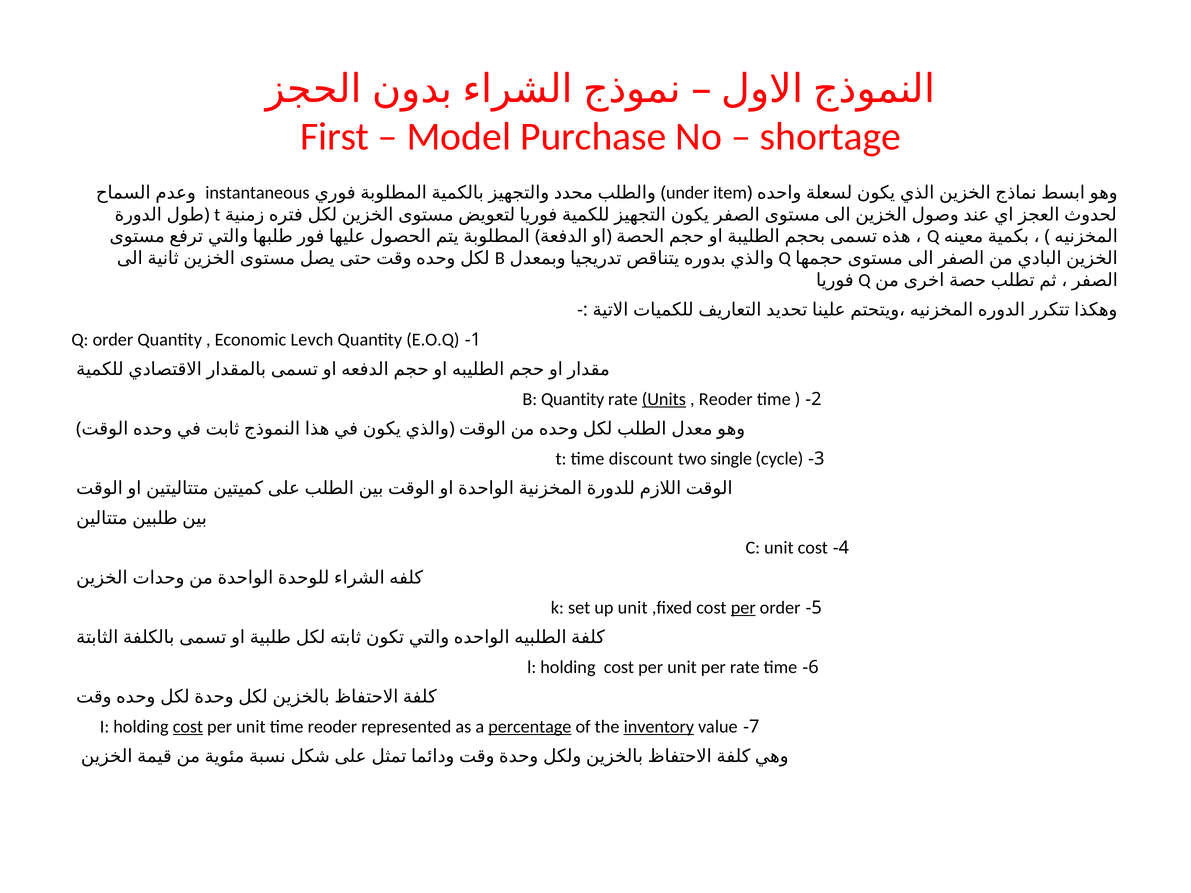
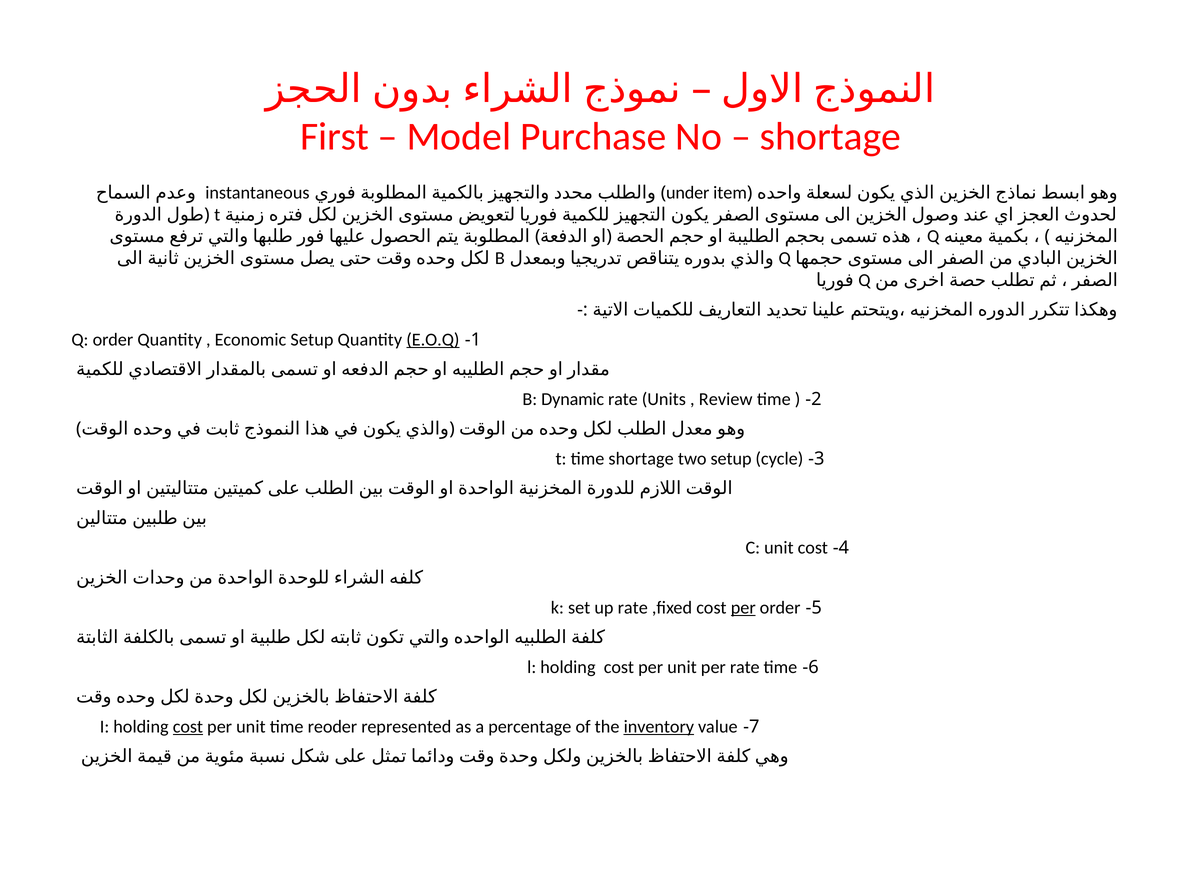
Economic Levch: Levch -> Setup
E.O.Q underline: none -> present
B Quantity: Quantity -> Dynamic
Units underline: present -> none
Reoder at (726, 399): Reoder -> Review
time discount: discount -> shortage
two single: single -> setup
up unit: unit -> rate
percentage underline: present -> none
